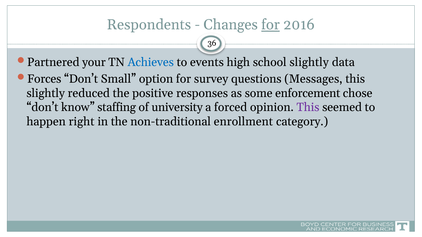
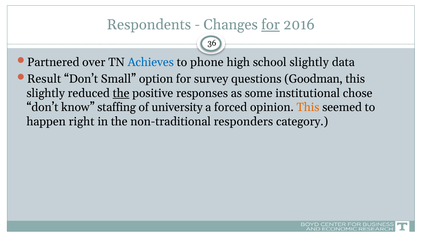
your: your -> over
events: events -> phone
Forces: Forces -> Result
Messages: Messages -> Goodman
the at (121, 93) underline: none -> present
enforcement: enforcement -> institutional
This at (308, 108) colour: purple -> orange
enrollment: enrollment -> responders
